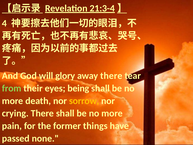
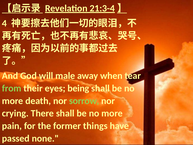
glory: glory -> male
away there: there -> when
sorrow colour: yellow -> light green
